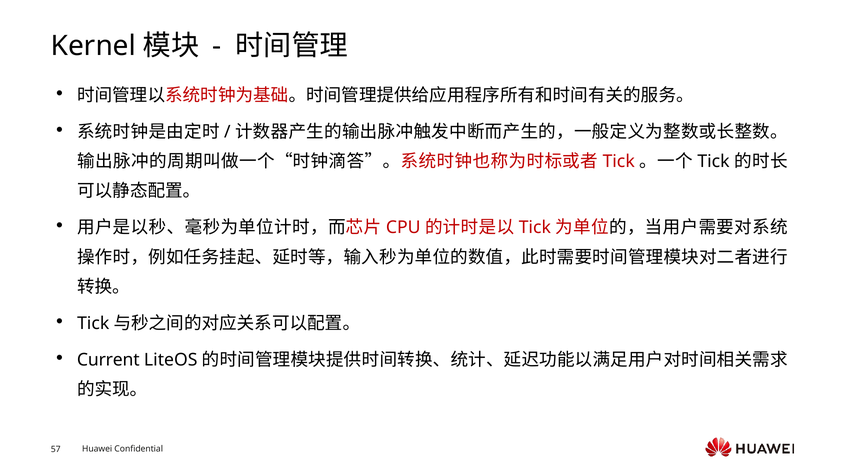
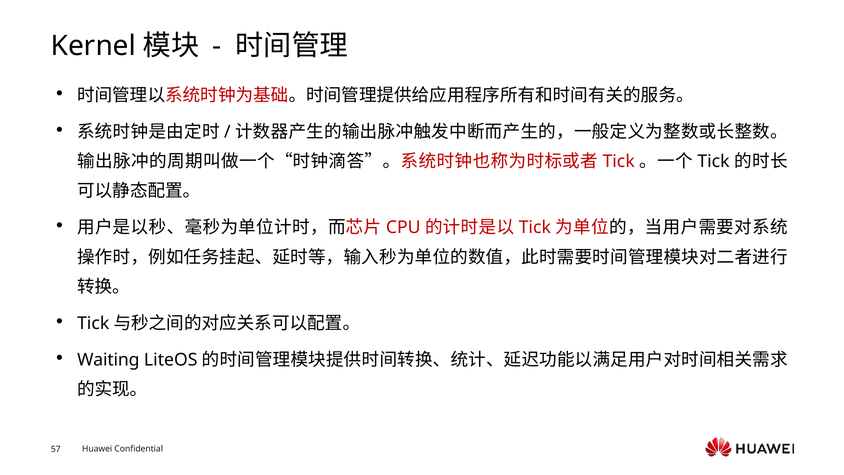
Current: Current -> Waiting
